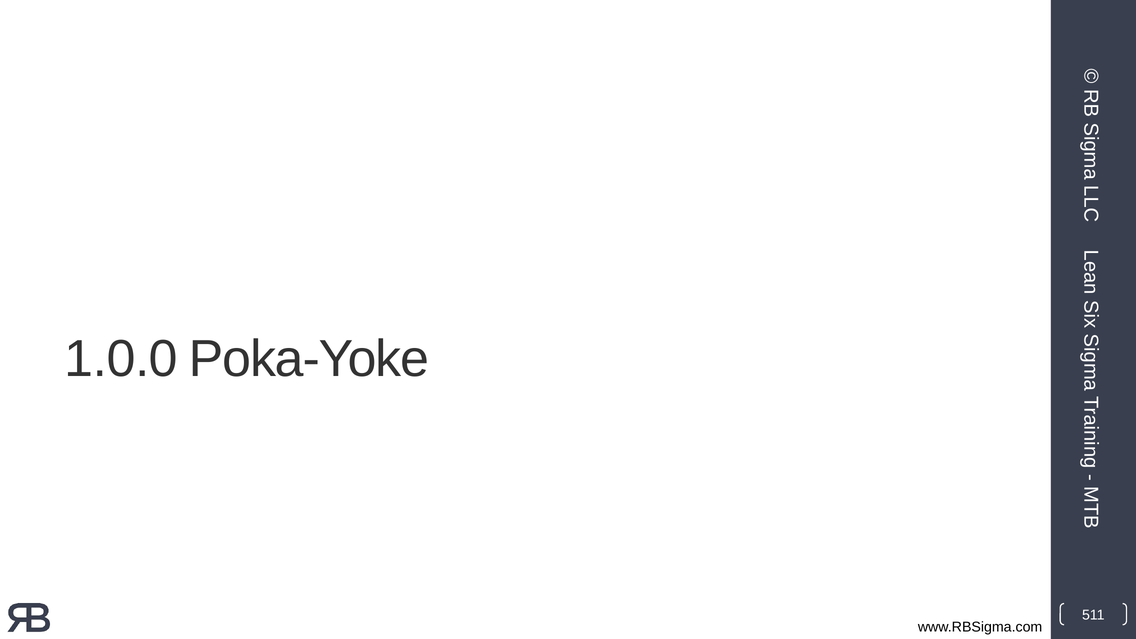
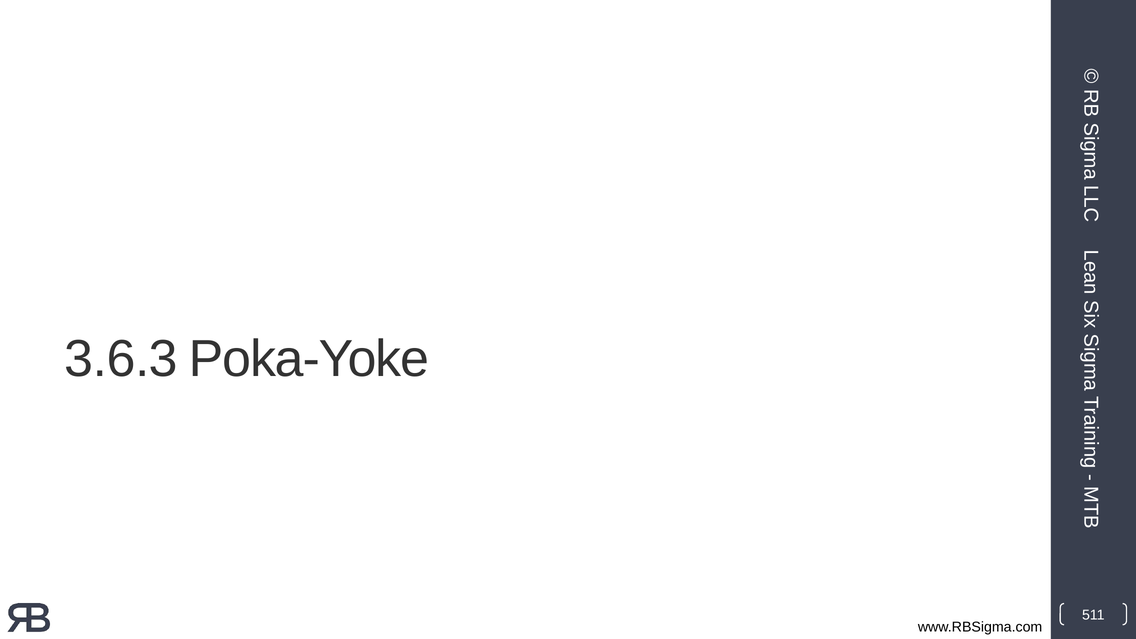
1.0.0: 1.0.0 -> 3.6.3
